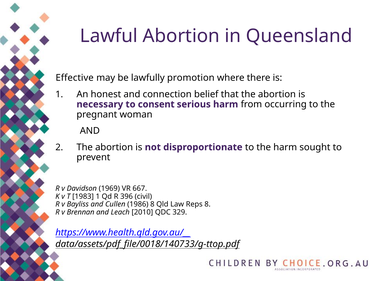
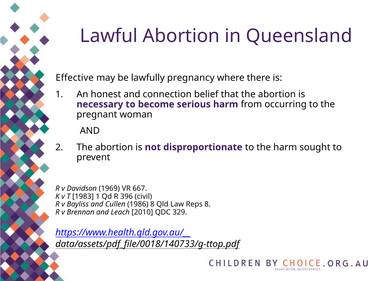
promotion: promotion -> pregnancy
consent: consent -> become
